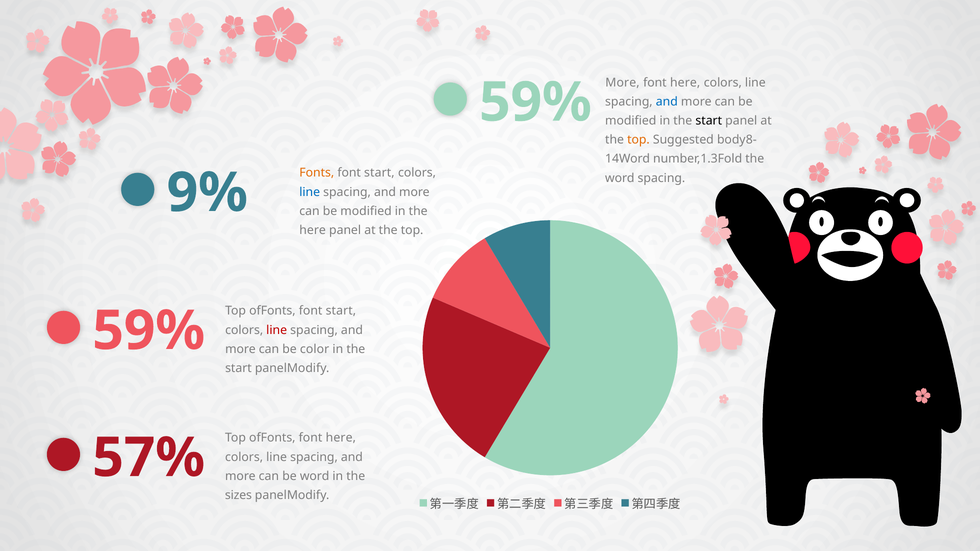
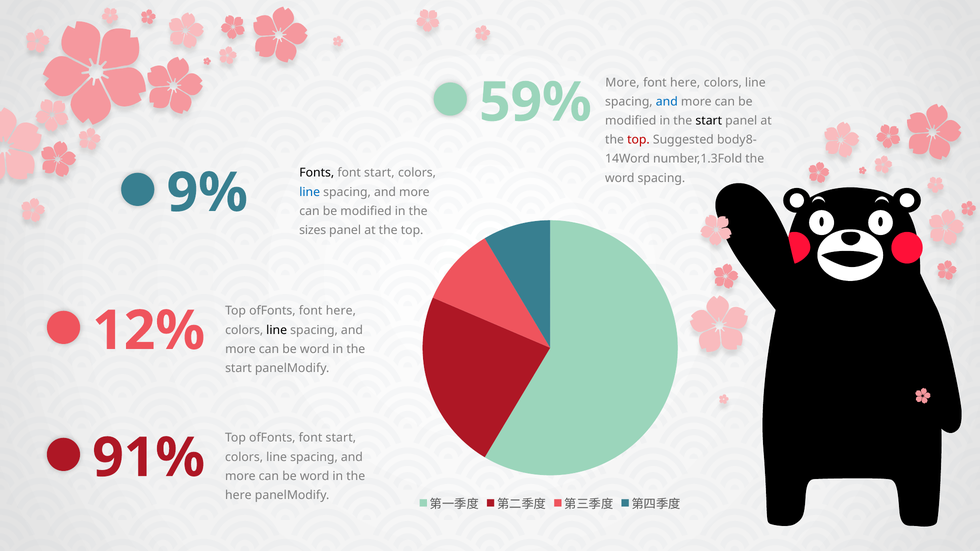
top at (638, 140) colour: orange -> red
Fonts colour: orange -> black
here at (313, 230): here -> sizes
ofFonts font start: start -> here
59% at (149, 331): 59% -> 12%
line at (277, 330) colour: red -> black
color at (315, 349): color -> word
ofFonts font here: here -> start
57%: 57% -> 91%
sizes at (238, 495): sizes -> here
